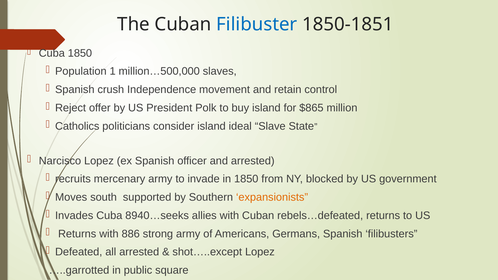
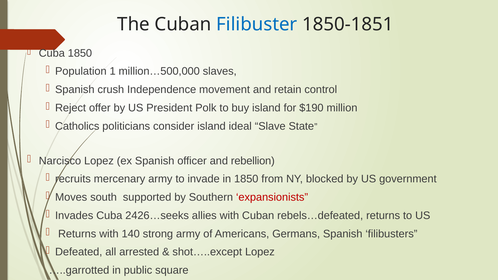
$865: $865 -> $190
and arrested: arrested -> rebellion
expansionists colour: orange -> red
8940…seeks: 8940…seeks -> 2426…seeks
886: 886 -> 140
